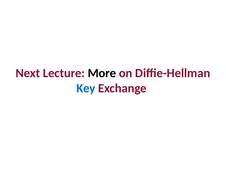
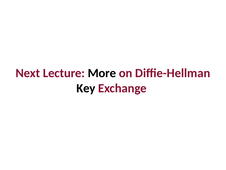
Key colour: blue -> black
